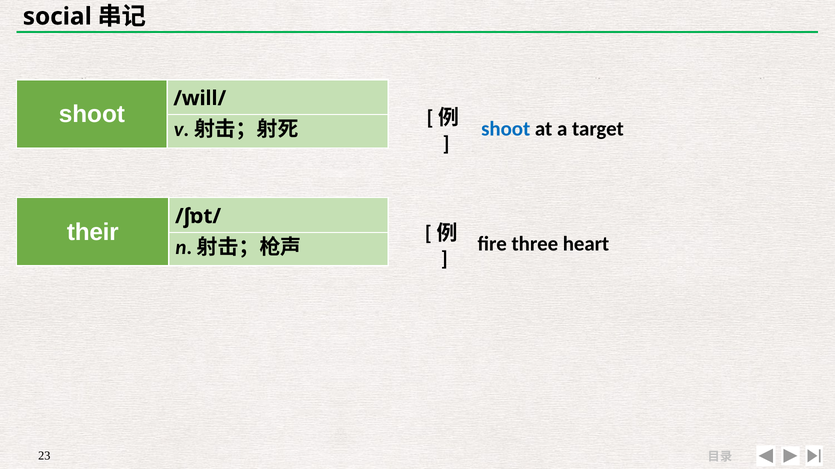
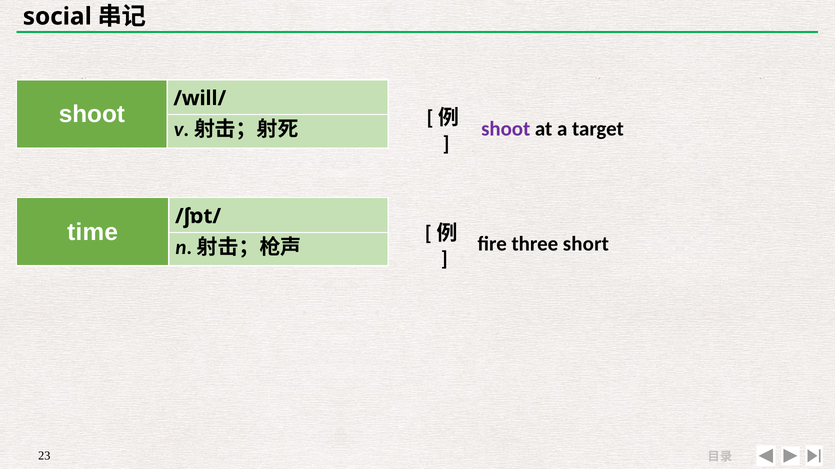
shoot at (506, 129) colour: blue -> purple
their: their -> time
heart: heart -> short
